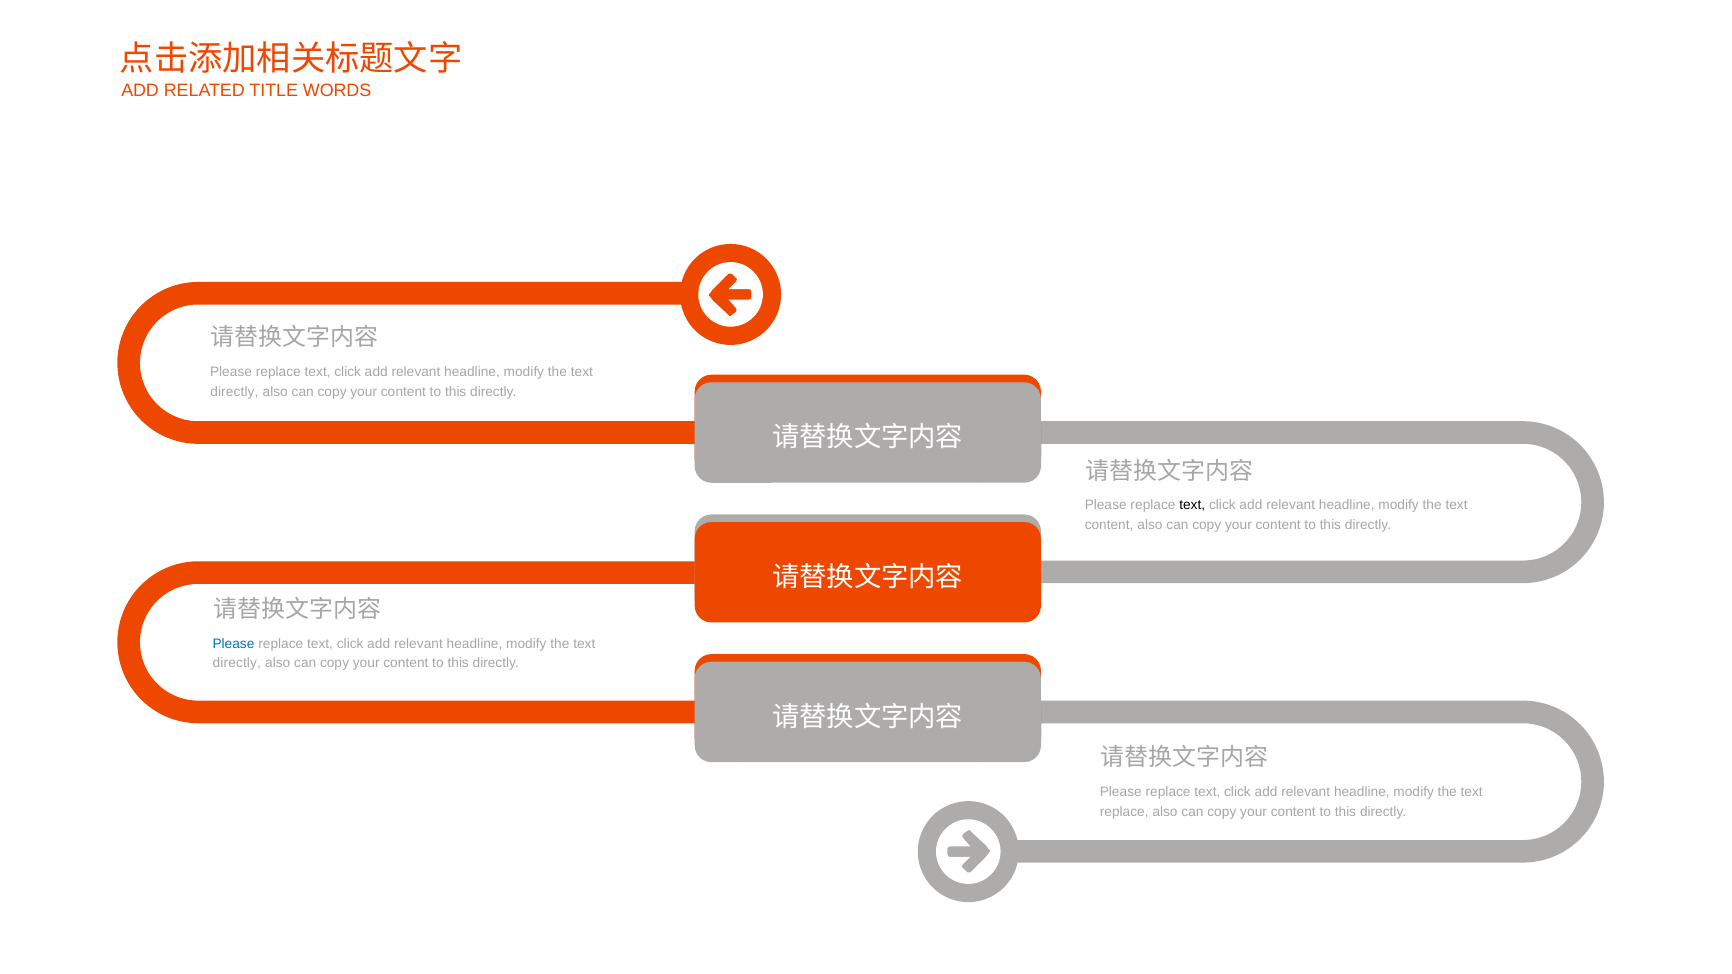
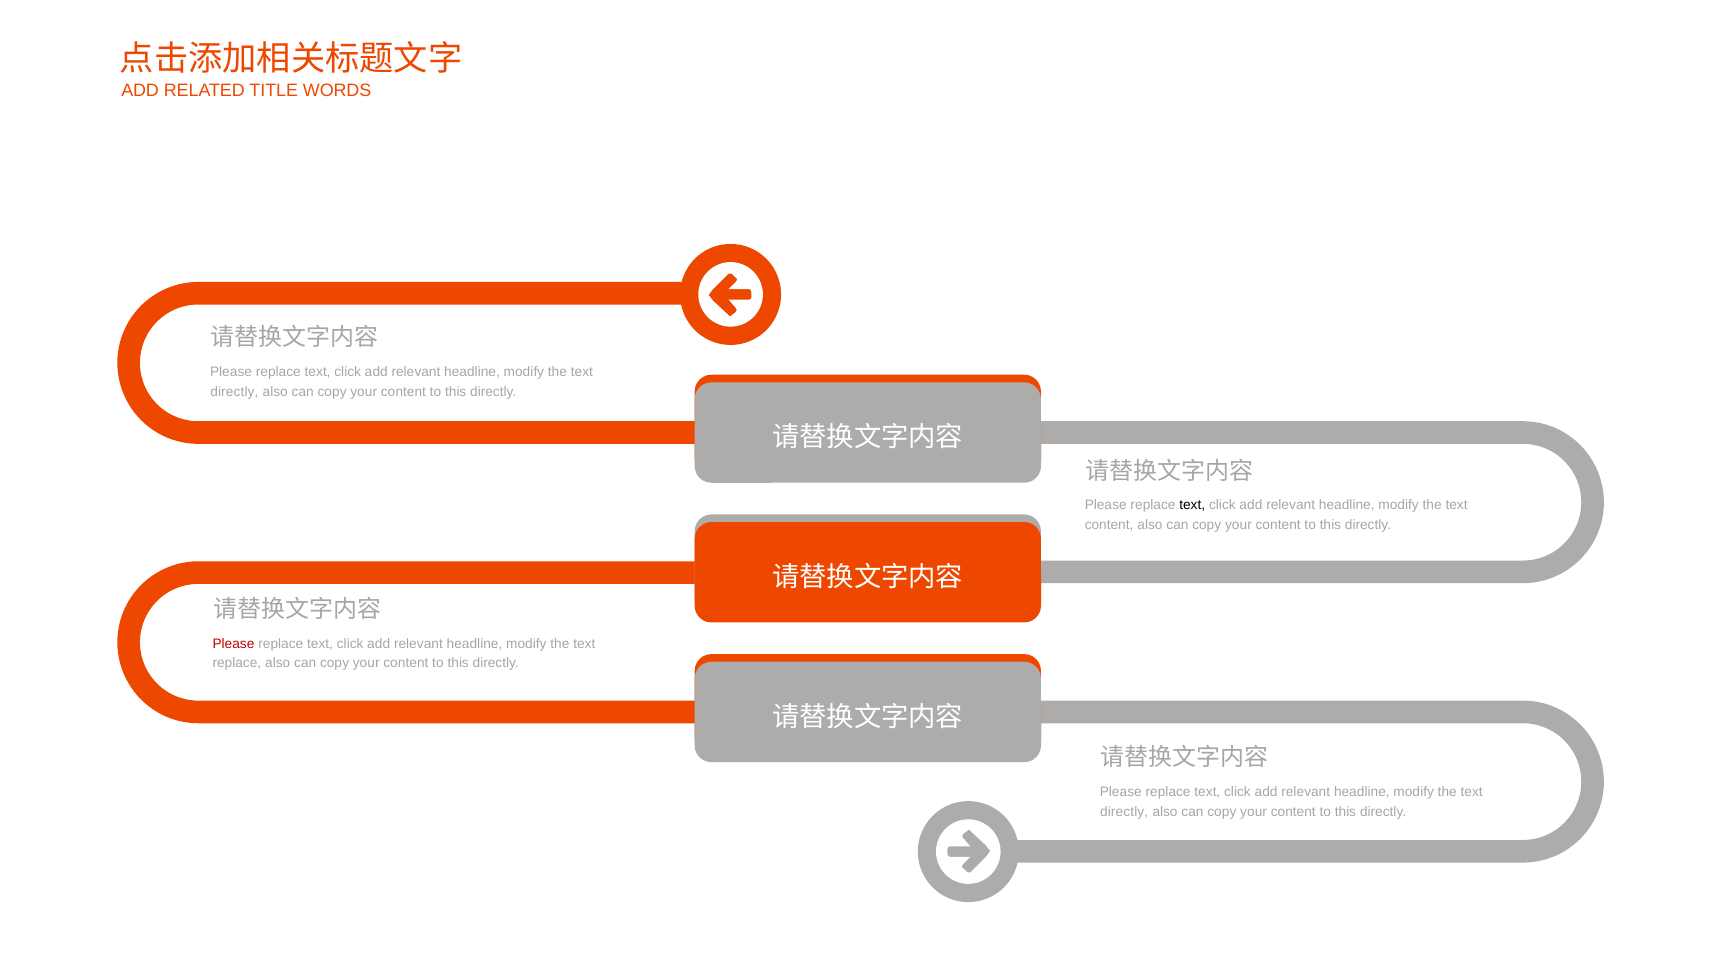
Please at (233, 644) colour: blue -> red
directly at (237, 663): directly -> replace
replace at (1124, 812): replace -> directly
